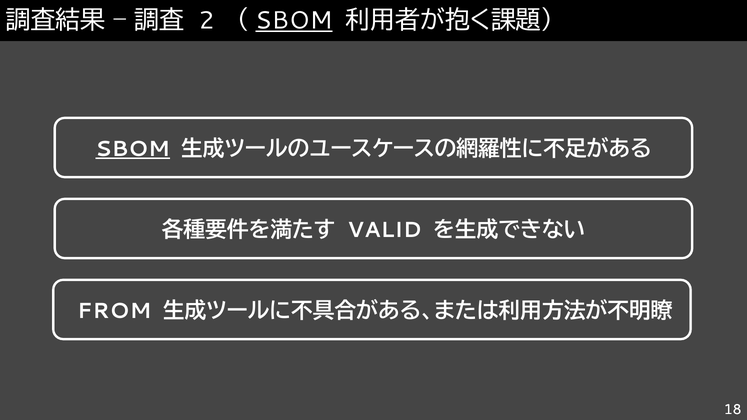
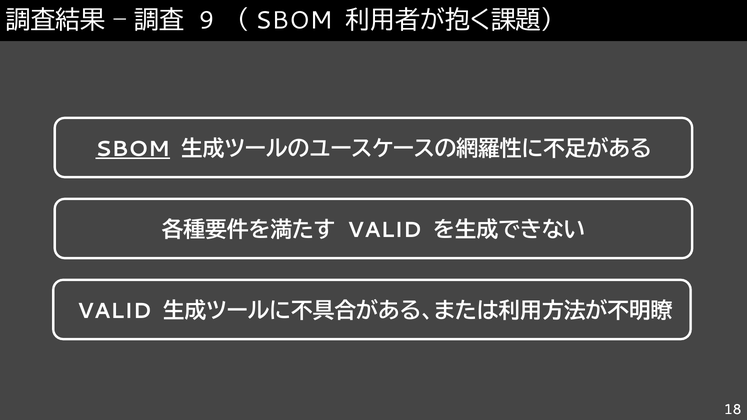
2: 2 -> 9
SBOM at (294, 20) underline: present -> none
FROM at (114, 311): FROM -> VALID
